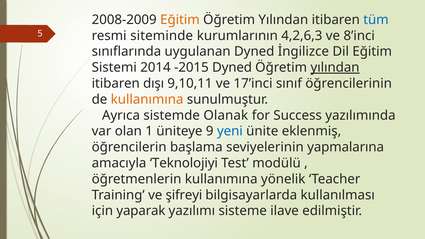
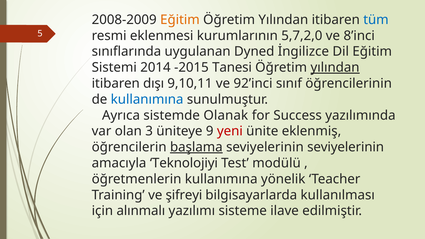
siteminde: siteminde -> eklenmesi
4,2,6,3: 4,2,6,3 -> 5,7,2,0
-2015 Dyned: Dyned -> Tanesi
17’inci: 17’inci -> 92’inci
kullanımına at (147, 99) colour: orange -> blue
1: 1 -> 3
yeni colour: blue -> red
başlama underline: none -> present
seviyelerinin yapmalarına: yapmalarına -> seviyelerinin
yaparak: yaparak -> alınmalı
